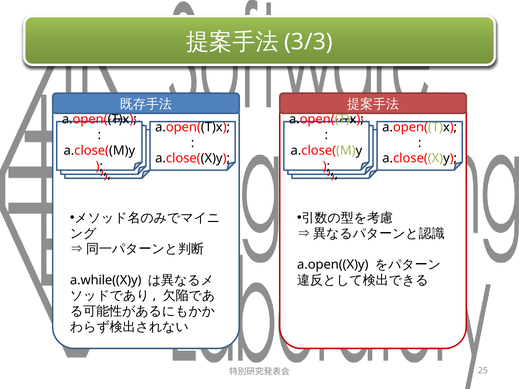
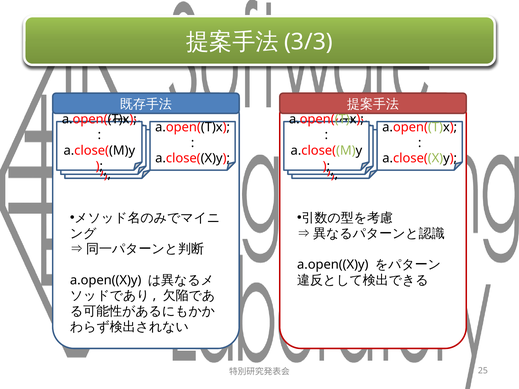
a.while((X)y at (106, 280): a.while((X)y -> a.open((X)y
